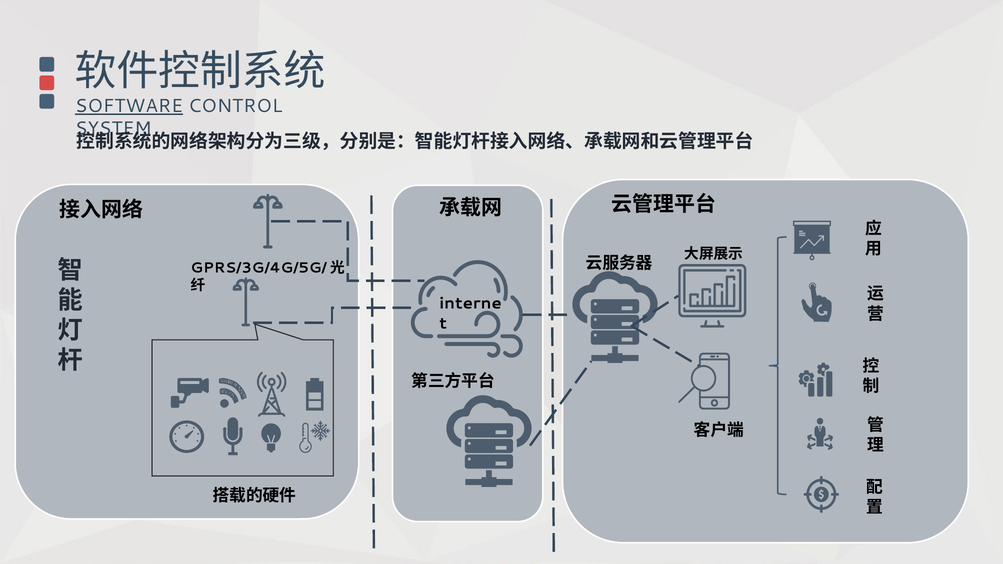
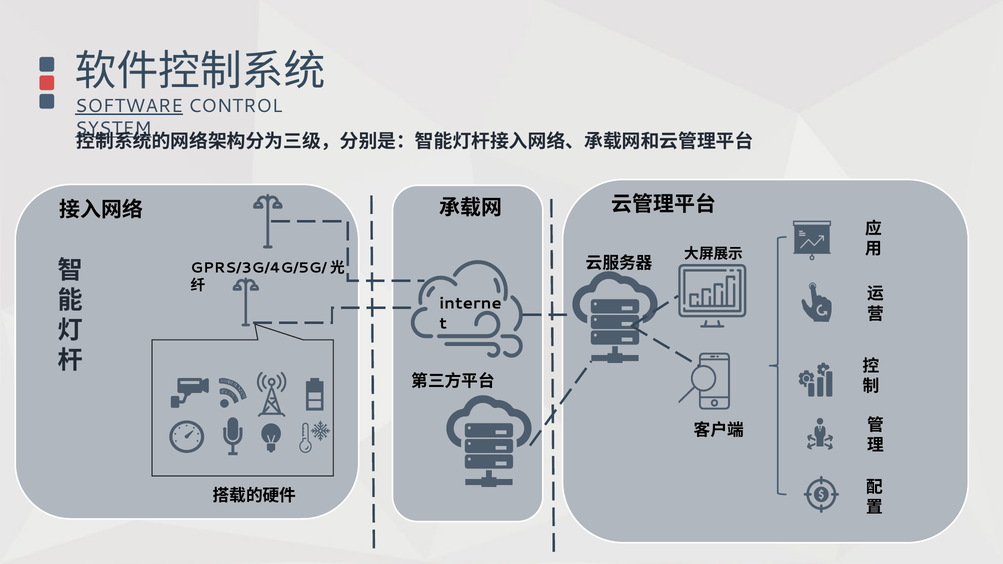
SYSTEM underline: none -> present
